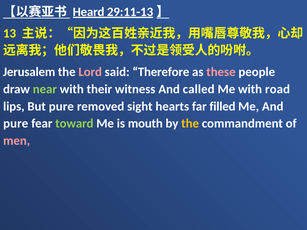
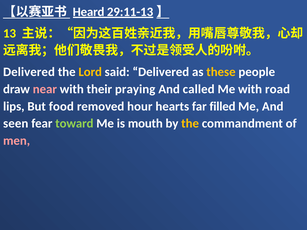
Jerusalem at (29, 72): Jerusalem -> Delivered
Lord colour: pink -> yellow
said Therefore: Therefore -> Delivered
these colour: pink -> yellow
near colour: light green -> pink
witness: witness -> praying
But pure: pure -> food
sight: sight -> hour
pure at (16, 124): pure -> seen
